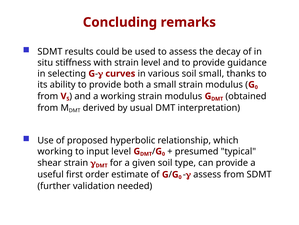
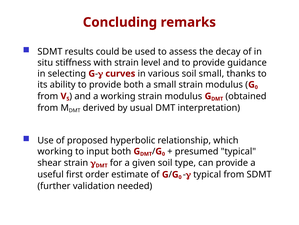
input level: level -> both
assess at (207, 174): assess -> typical
